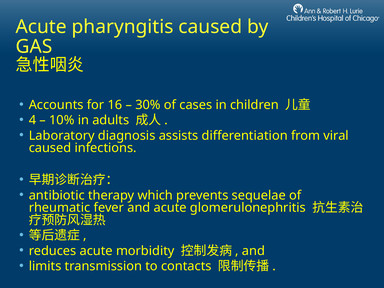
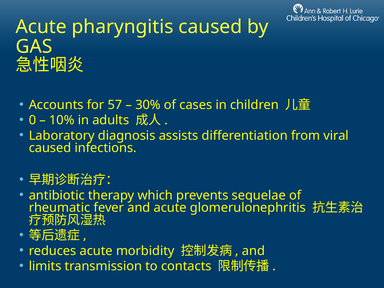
16: 16 -> 57
4: 4 -> 0
